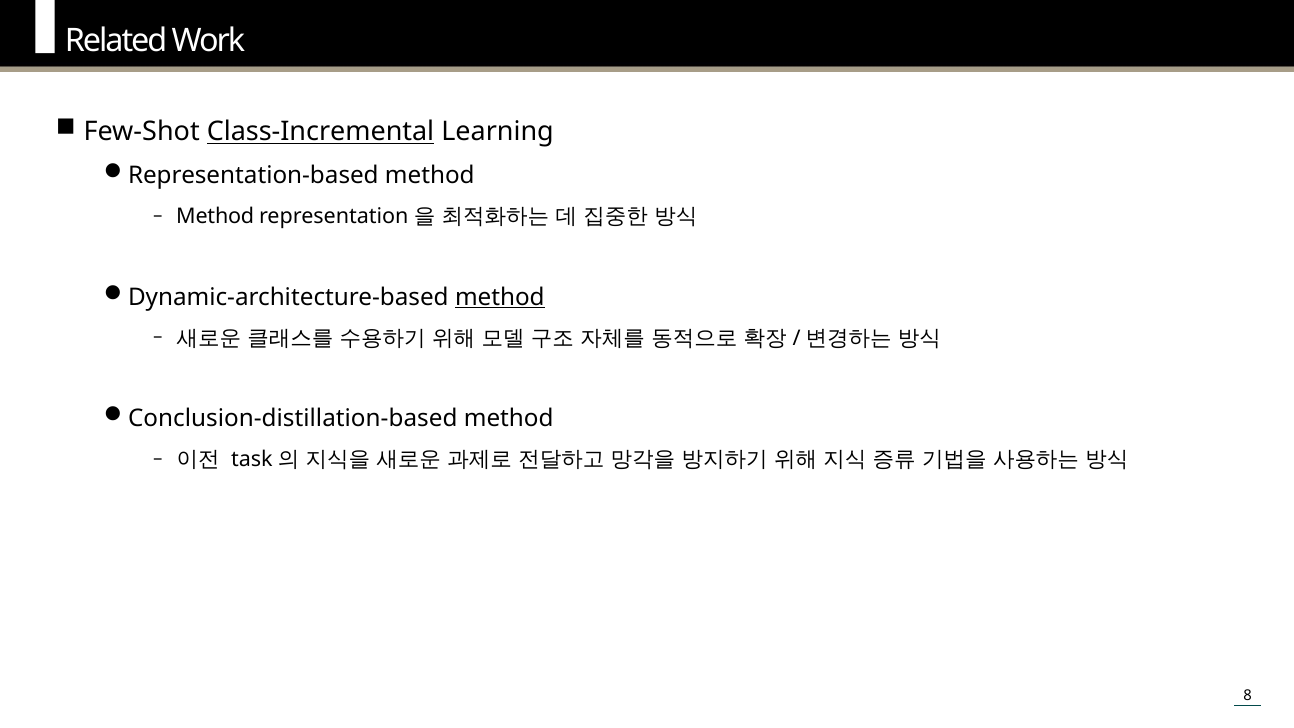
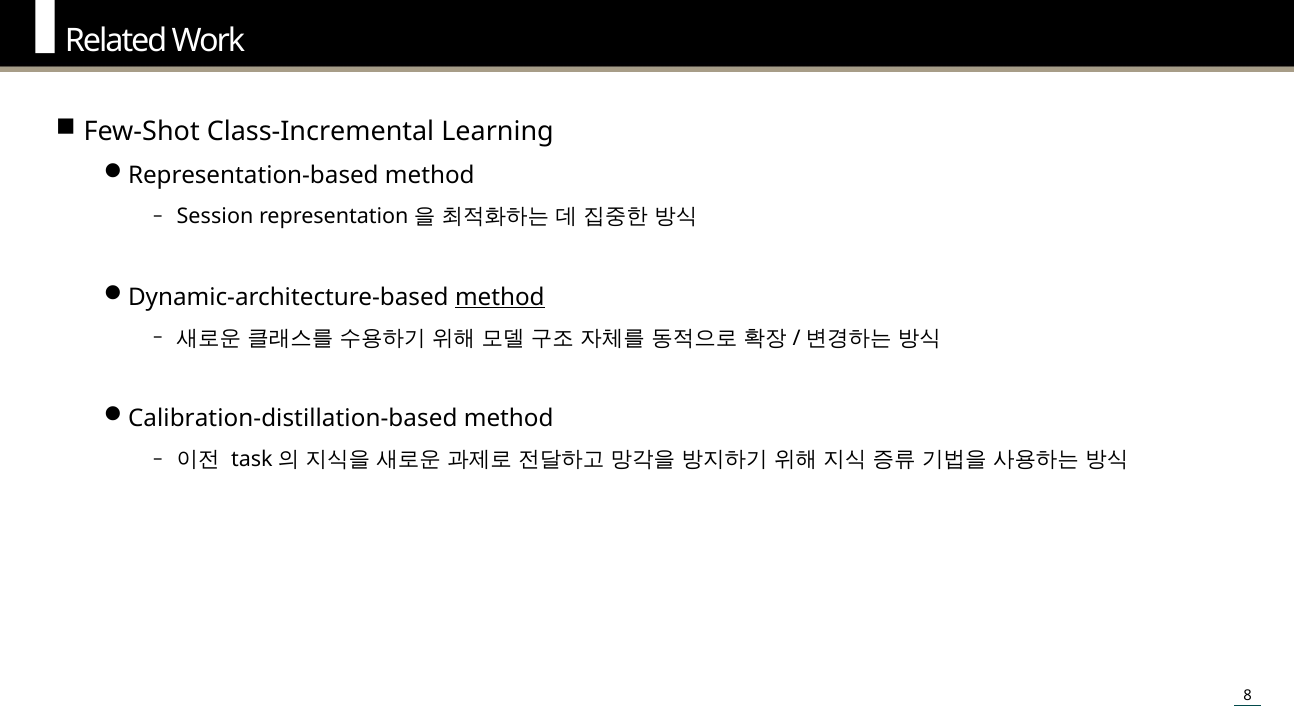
Class-Incremental underline: present -> none
Method at (215, 217): Method -> Session
Conclusion-distillation-based: Conclusion-distillation-based -> Calibration-distillation-based
